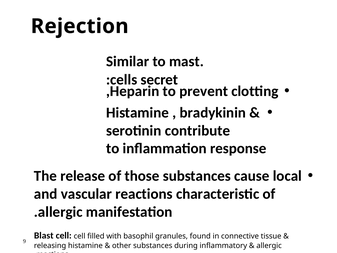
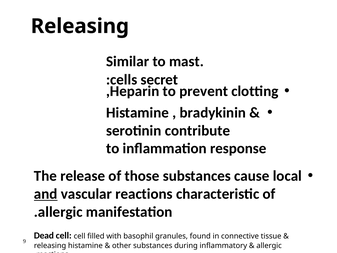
Rejection at (80, 26): Rejection -> Releasing
and underline: none -> present
Blast: Blast -> Dead
